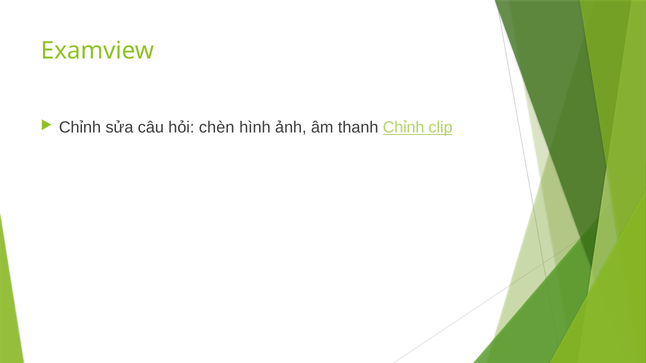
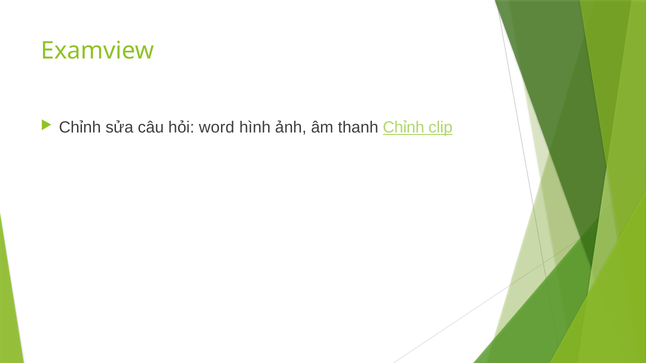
chèn: chèn -> word
